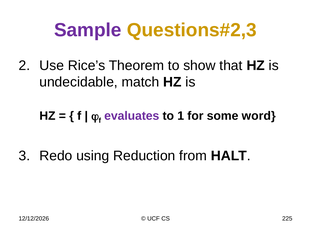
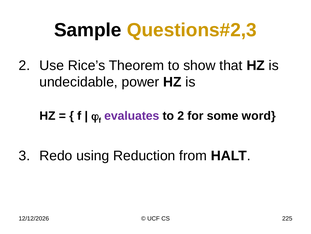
Sample colour: purple -> black
match: match -> power
to 1: 1 -> 2
